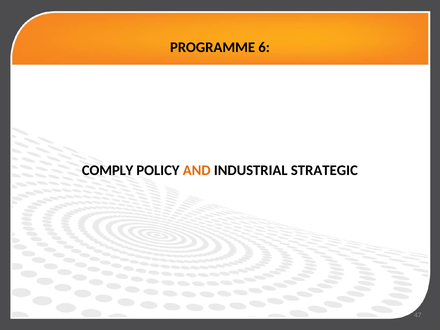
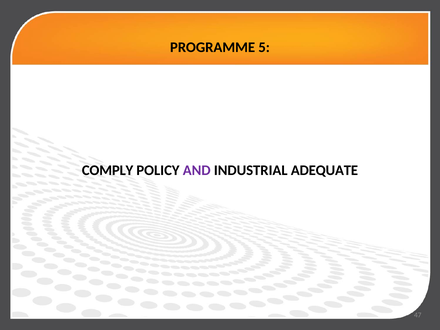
6: 6 -> 5
AND colour: orange -> purple
STRATEGIC: STRATEGIC -> ADEQUATE
